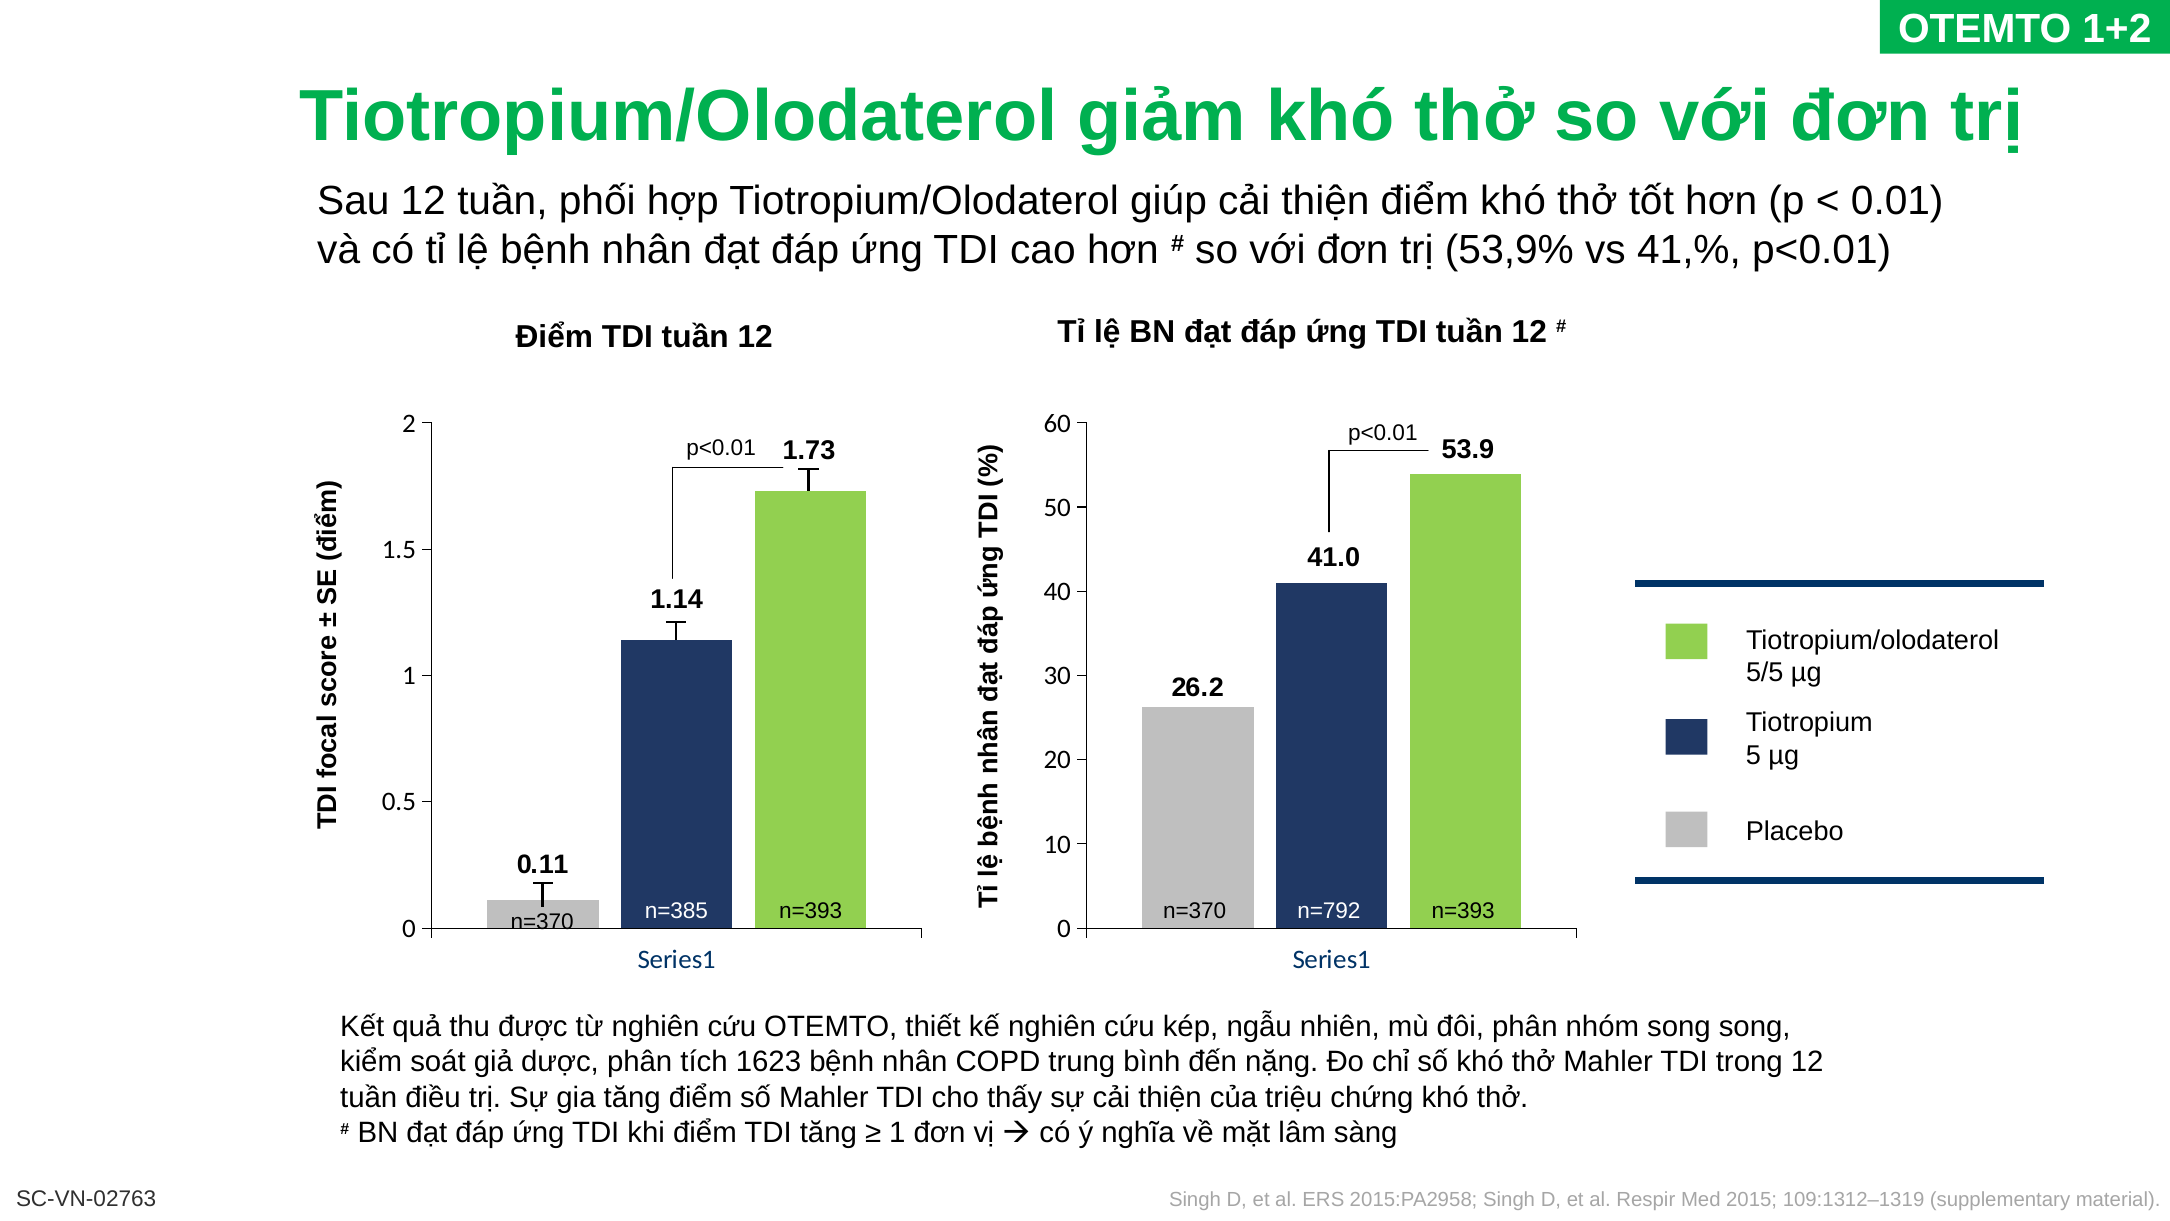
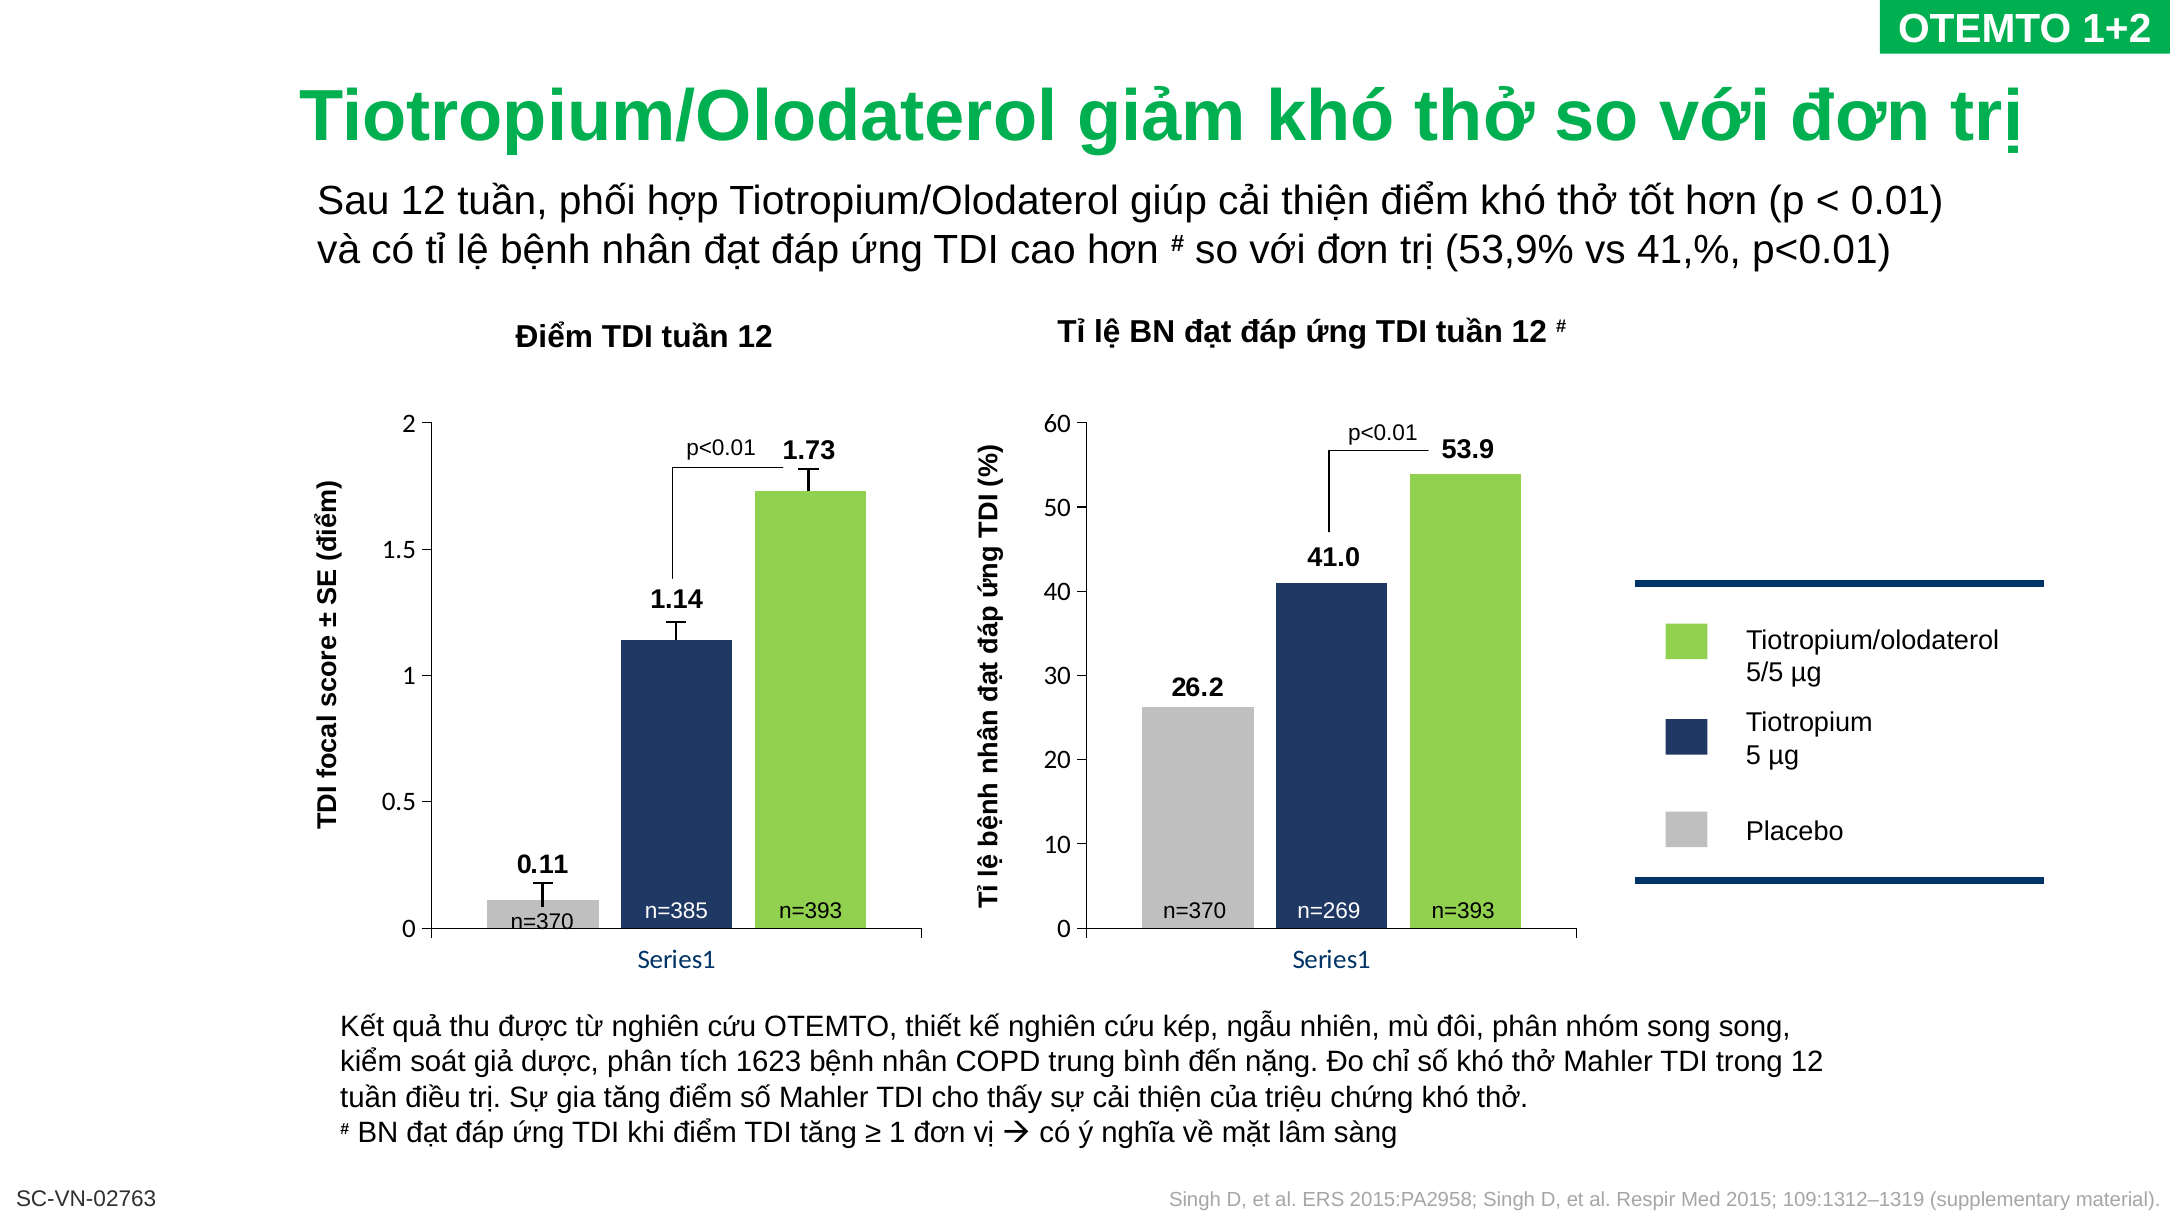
n=792: n=792 -> n=269
